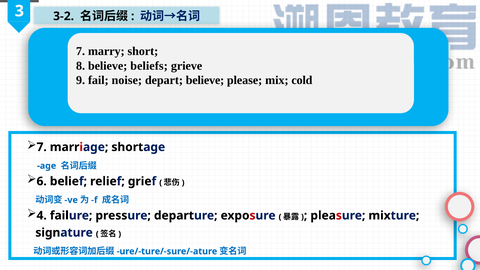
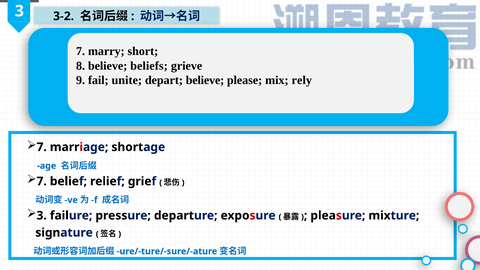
noise: noise -> unite
cold: cold -> rely
6 at (42, 181): 6 -> 7
4 at (42, 215): 4 -> 3
